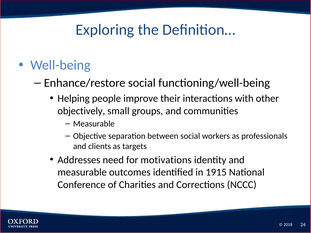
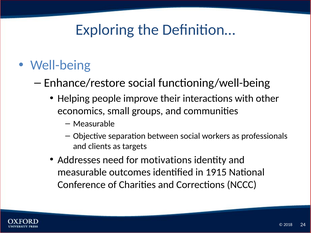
objectively: objectively -> economics
